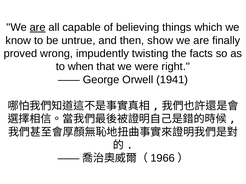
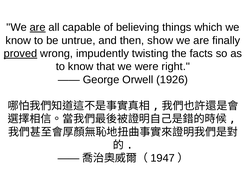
proved underline: none -> present
to when: when -> know
1941: 1941 -> 1926
1966: 1966 -> 1947
